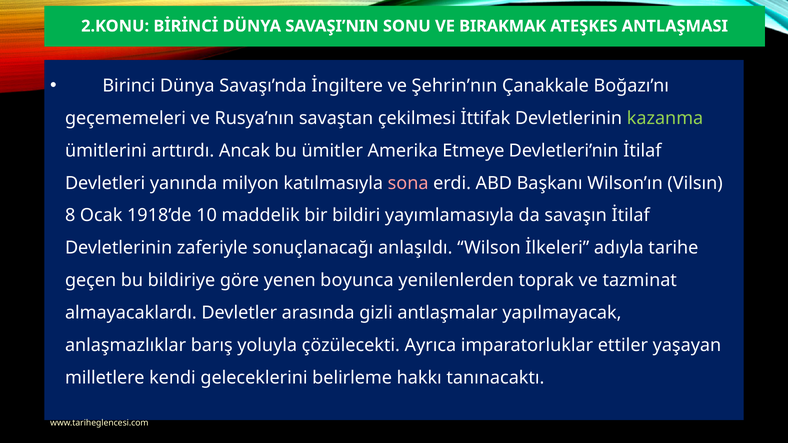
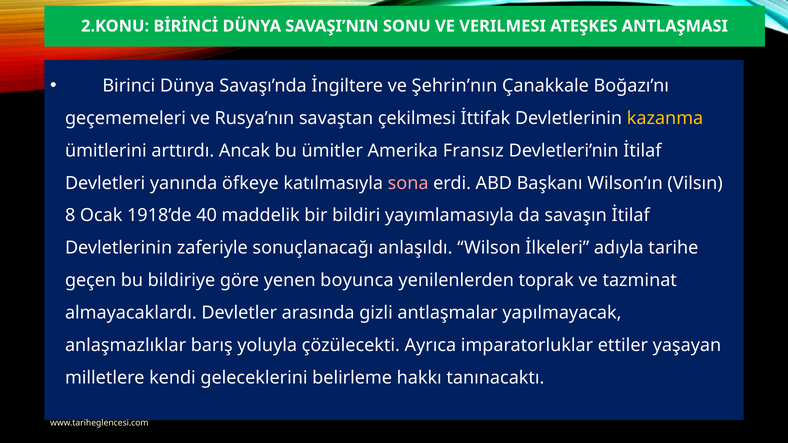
BIRAKMAK: BIRAKMAK -> VERILMESI
kazanma colour: light green -> yellow
Etmeye: Etmeye -> Fransız
milyon: milyon -> öfkeye
10: 10 -> 40
